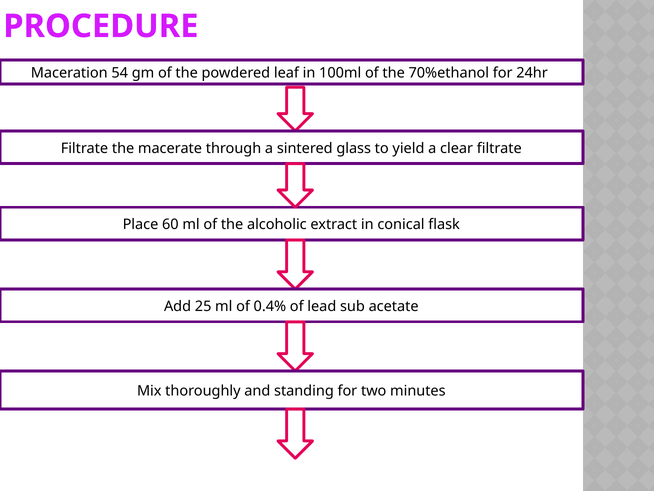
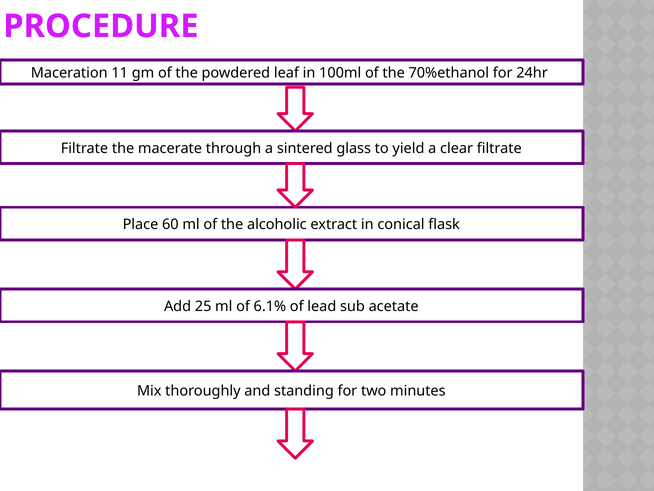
54: 54 -> 11
0.4%: 0.4% -> 6.1%
